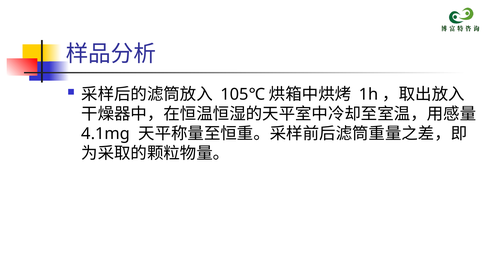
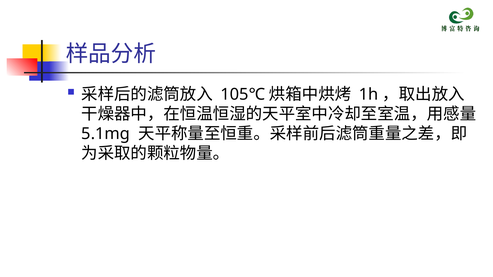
4.1mg: 4.1mg -> 5.1mg
